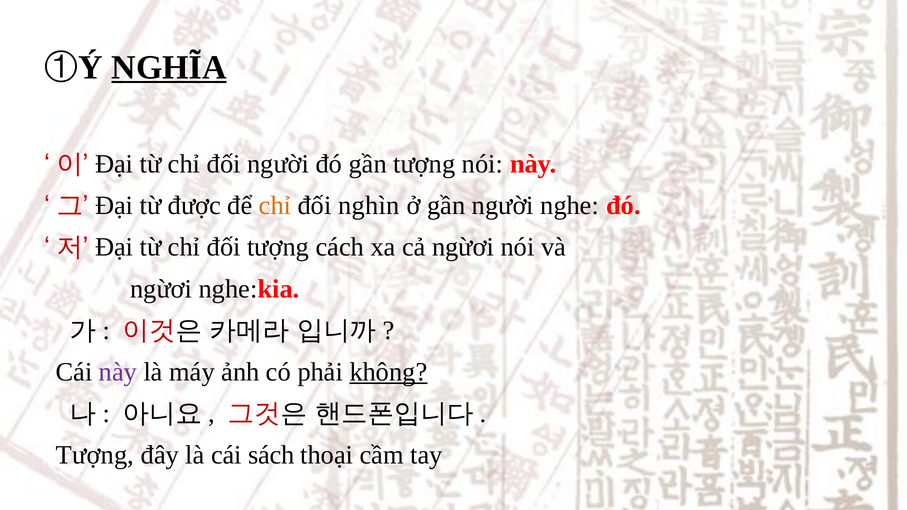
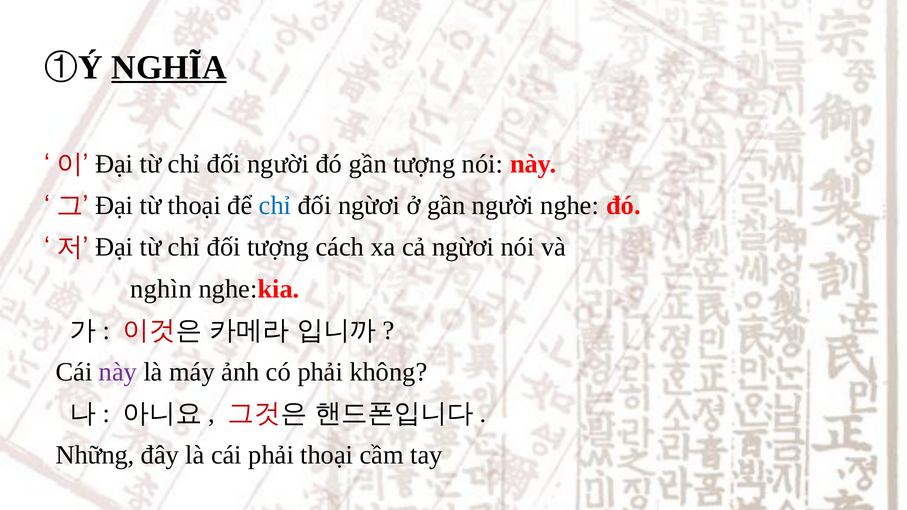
từ được: được -> thoại
chỉ at (275, 206) colour: orange -> blue
đối nghìn: nghìn -> ngừơi
ngừơi at (161, 289): ngừơi -> nghìn
không underline: present -> none
Tượng at (95, 455): Tượng -> Những
cái sách: sách -> phải
